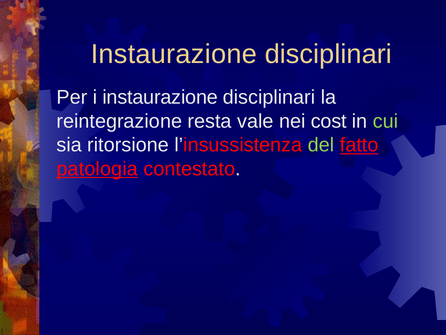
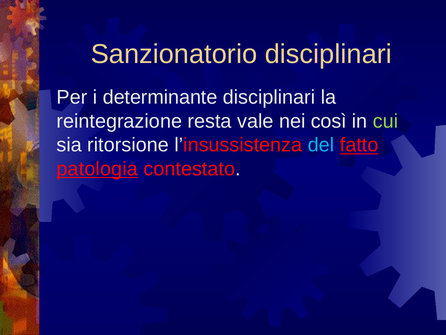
Instaurazione at (174, 54): Instaurazione -> Sanzionatorio
i instaurazione: instaurazione -> determinante
cost: cost -> così
del colour: light green -> light blue
